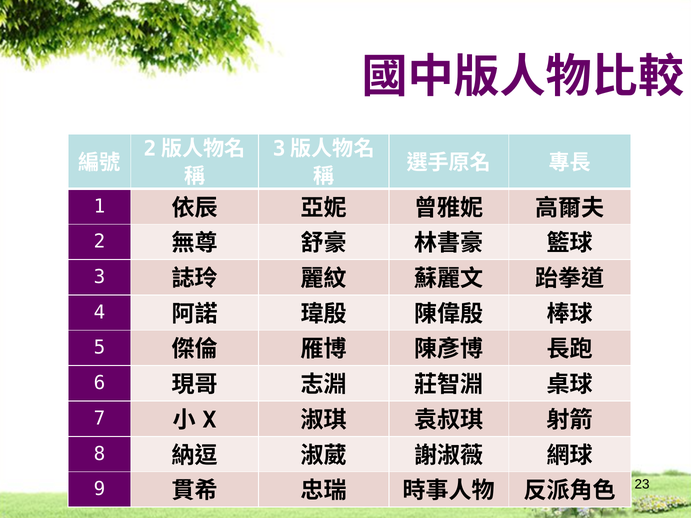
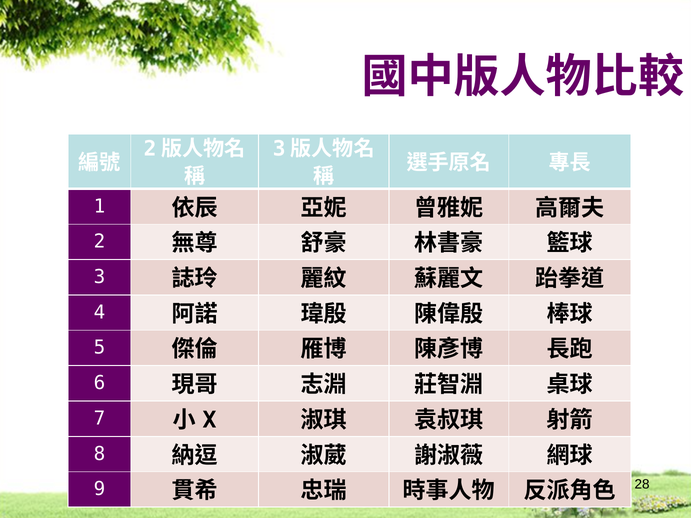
23: 23 -> 28
